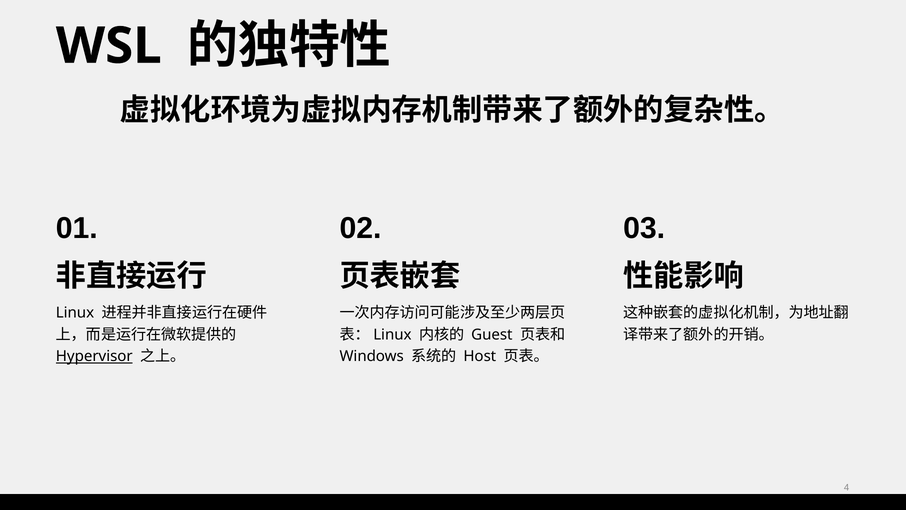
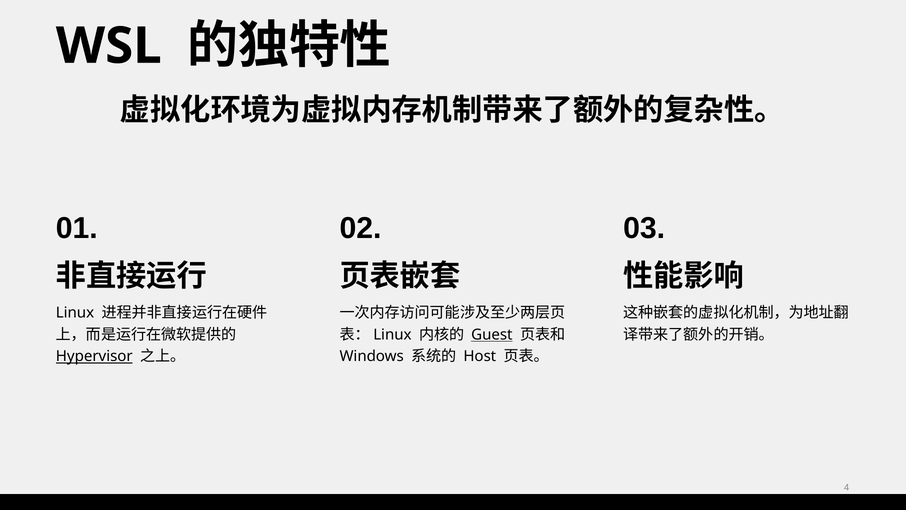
Guest underline: none -> present
